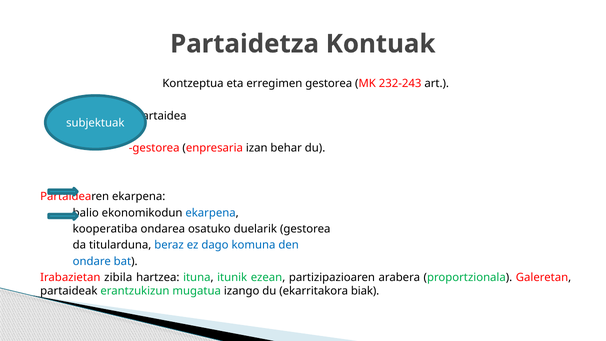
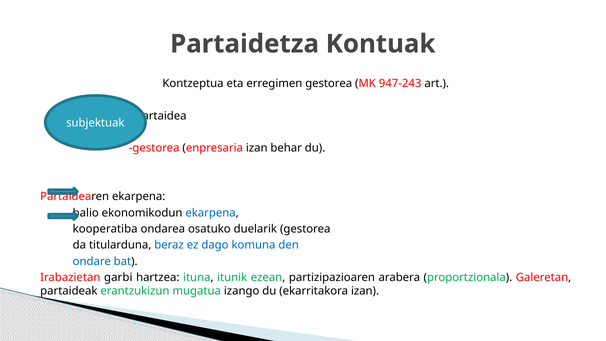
232-243: 232-243 -> 947-243
zibila: zibila -> garbi
ekarritakora biak: biak -> izan
